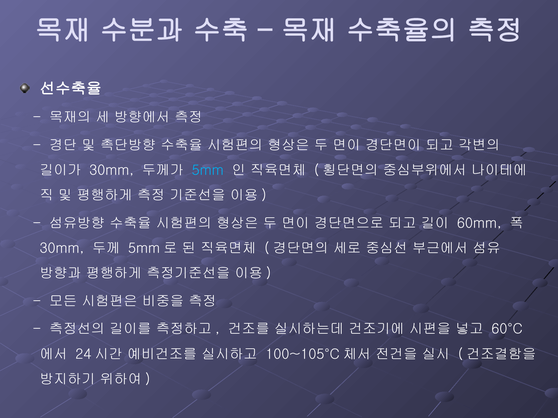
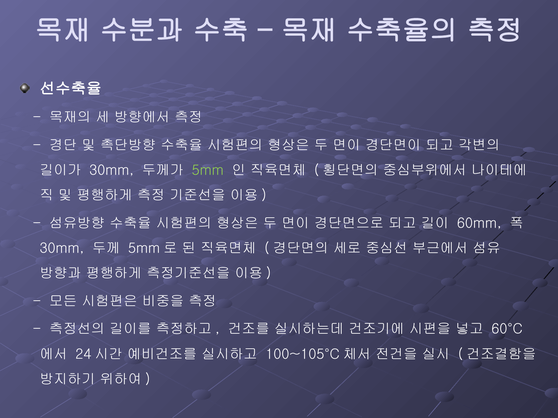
5mm colour: light blue -> light green
